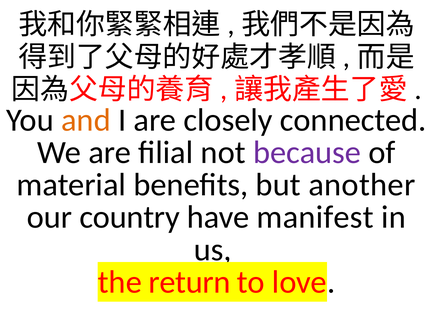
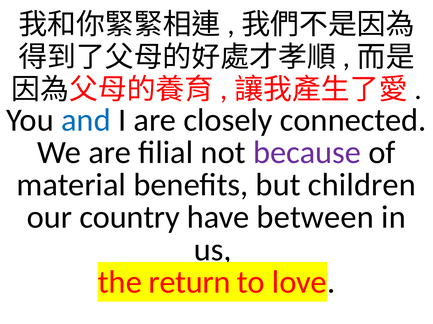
and colour: orange -> blue
another: another -> children
manifest: manifest -> between
